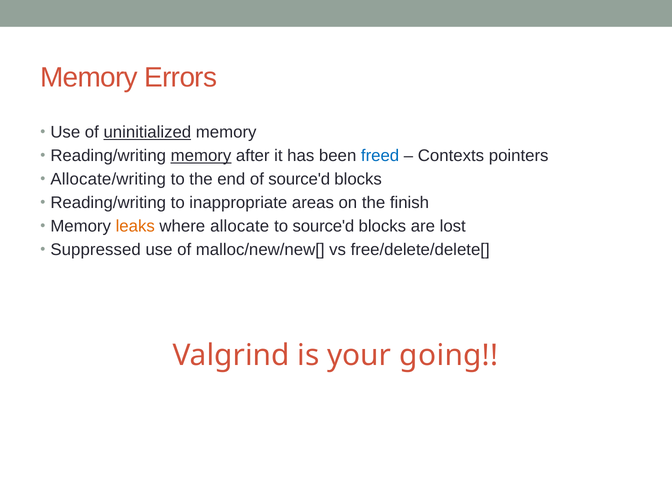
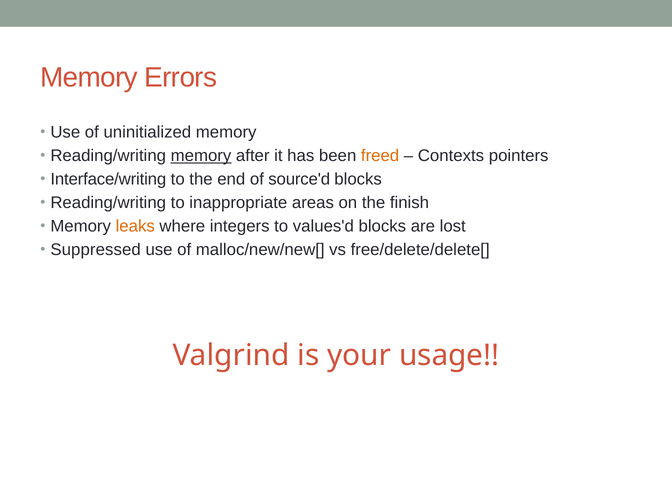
uninitialized underline: present -> none
freed colour: blue -> orange
Allocate/writing: Allocate/writing -> Interface/writing
allocate: allocate -> integers
to source'd: source'd -> values'd
going: going -> usage
